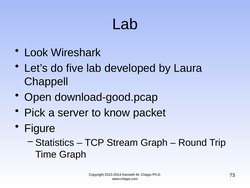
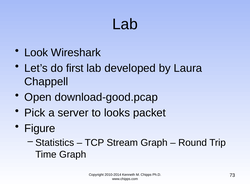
five: five -> first
know: know -> looks
